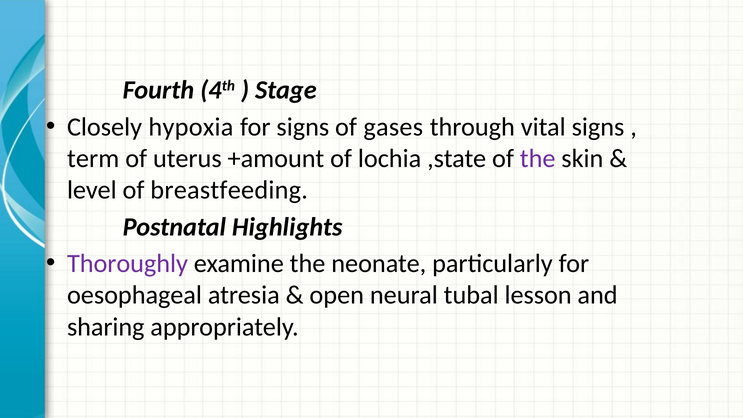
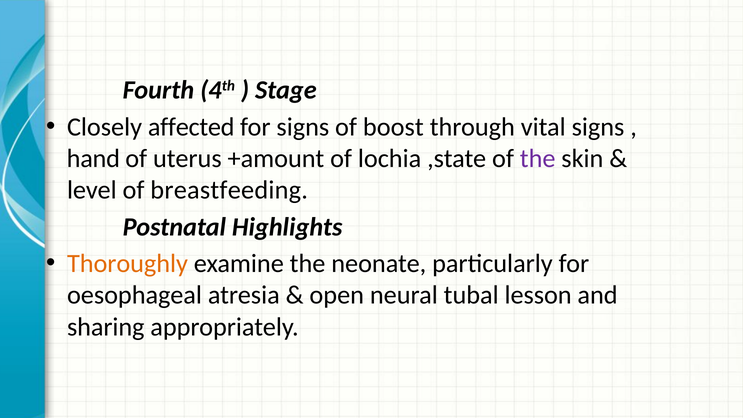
hypoxia: hypoxia -> affected
gases: gases -> boost
term: term -> hand
Thoroughly colour: purple -> orange
